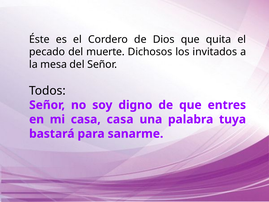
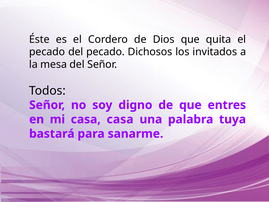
del muerte: muerte -> pecado
